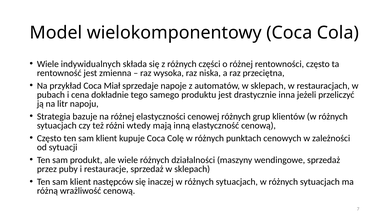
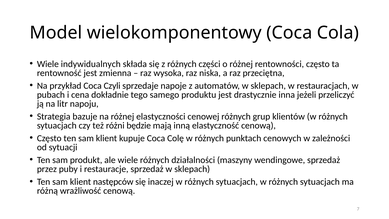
Miał: Miał -> Czyli
wtedy: wtedy -> będzie
